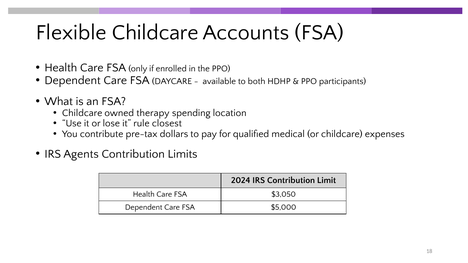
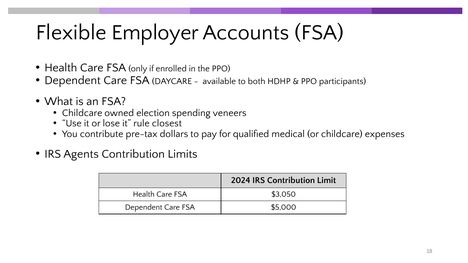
Flexible Childcare: Childcare -> Employer
therapy: therapy -> election
location: location -> veneers
